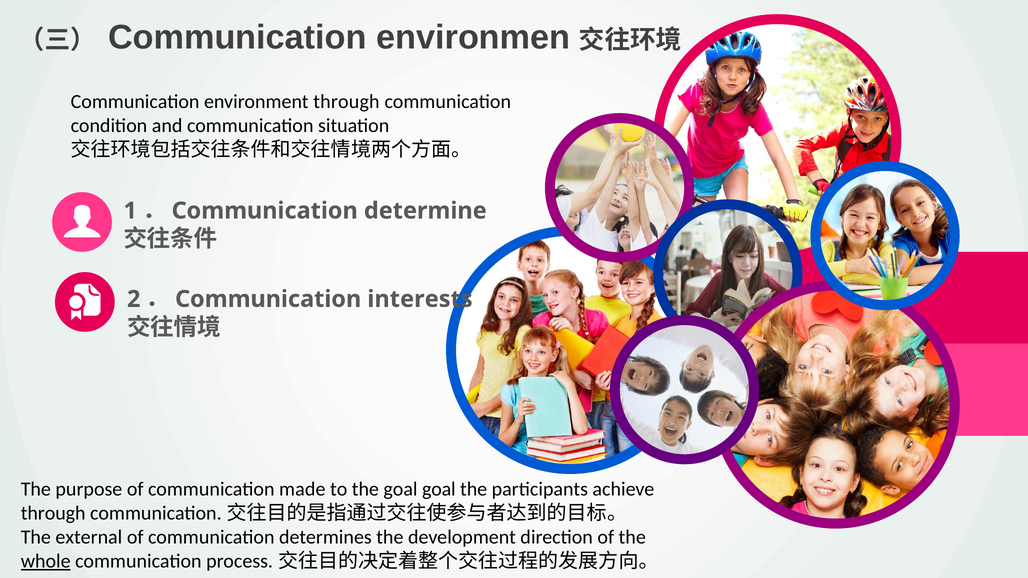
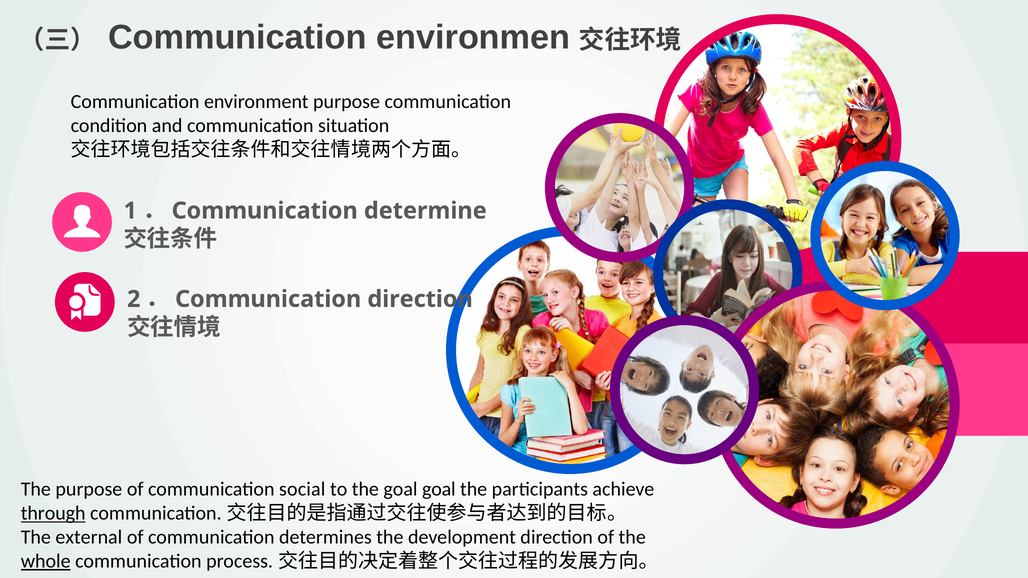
environment through: through -> purpose
Communication interests: interests -> direction
made: made -> social
through at (53, 514) underline: none -> present
